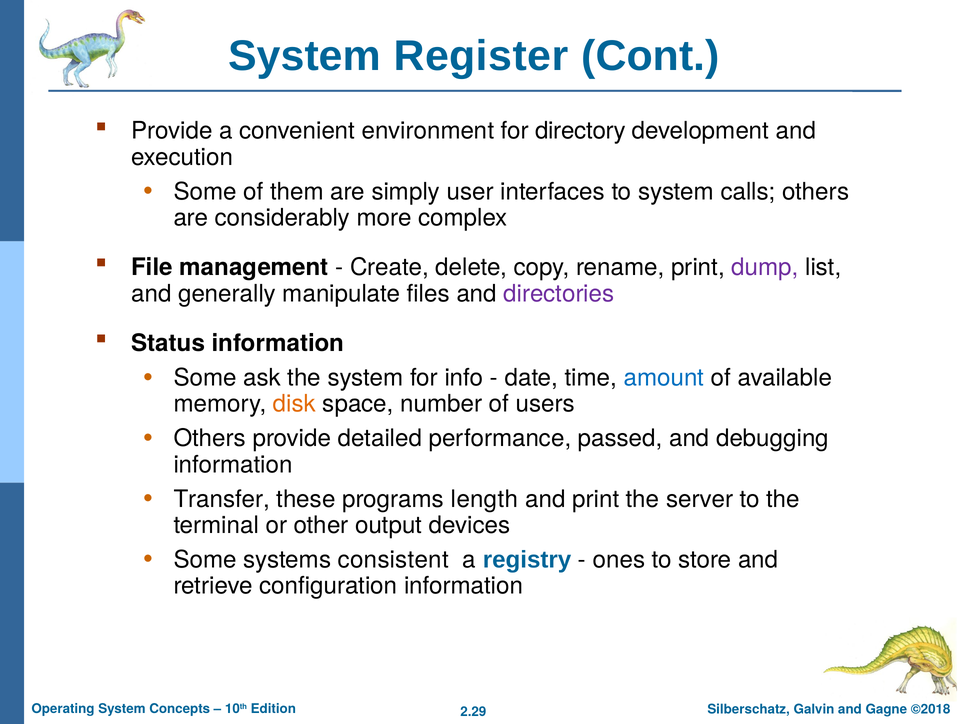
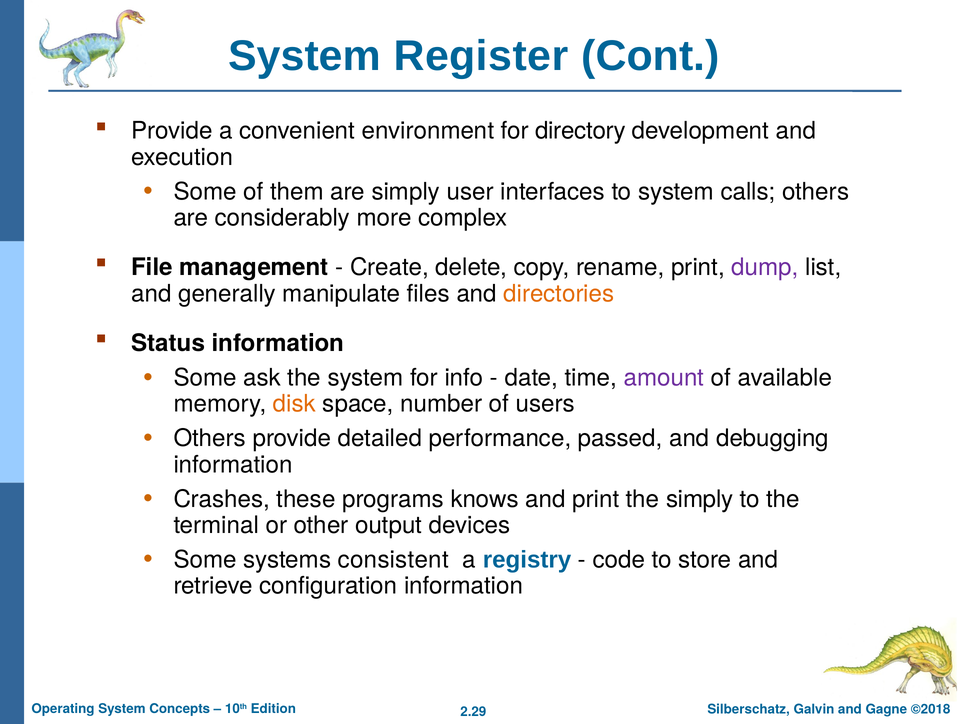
directories colour: purple -> orange
amount colour: blue -> purple
Transfer: Transfer -> Crashes
length: length -> knows
the server: server -> simply
ones: ones -> code
